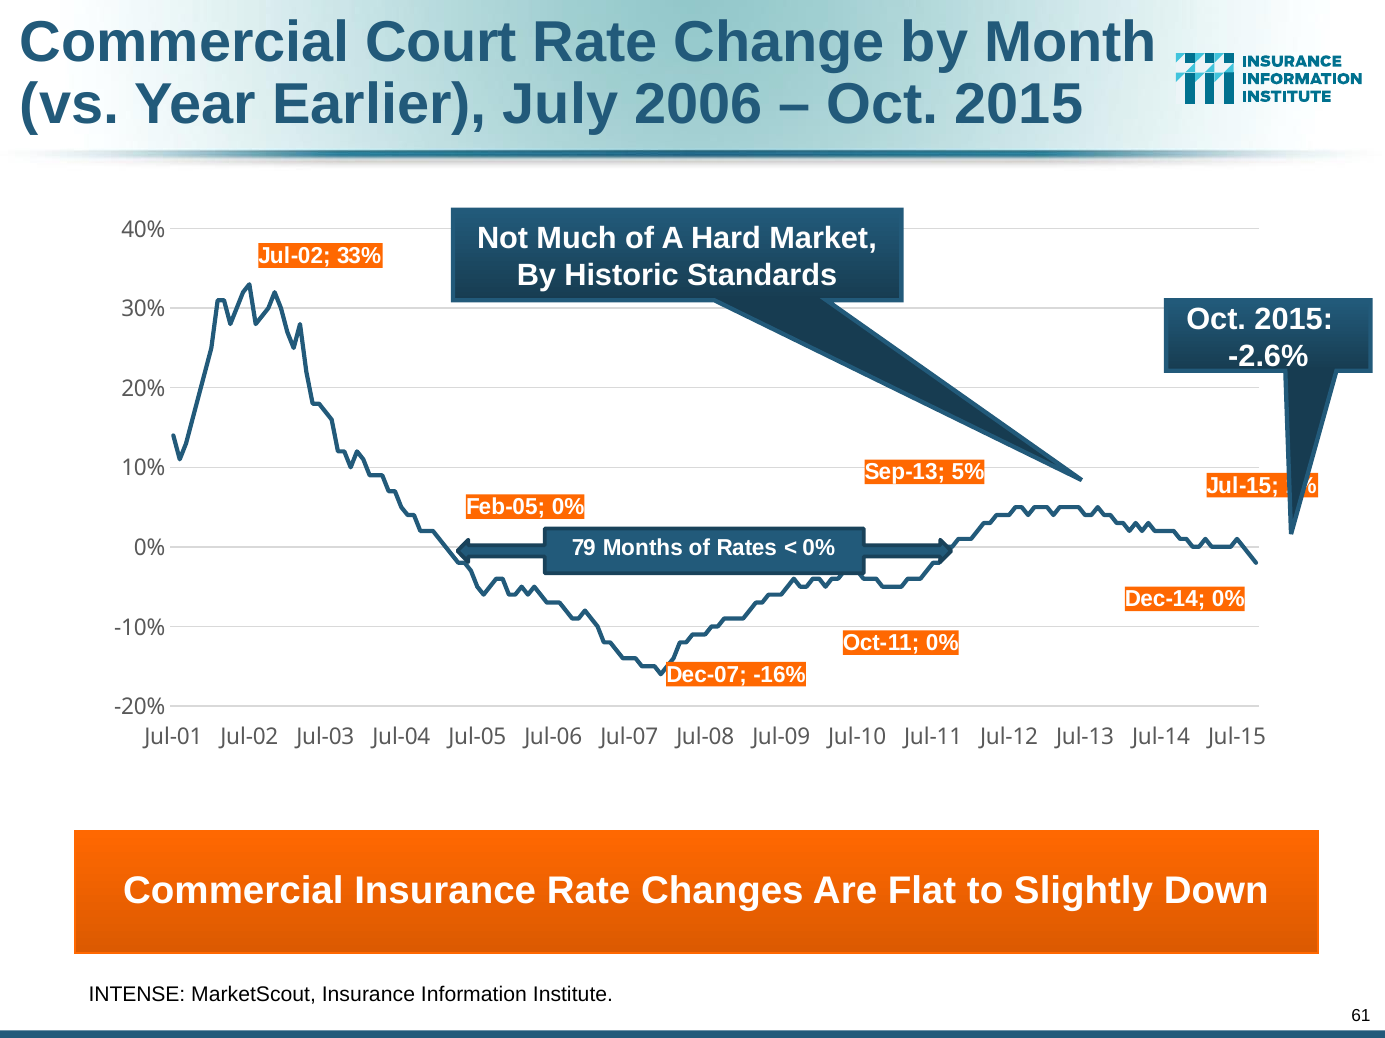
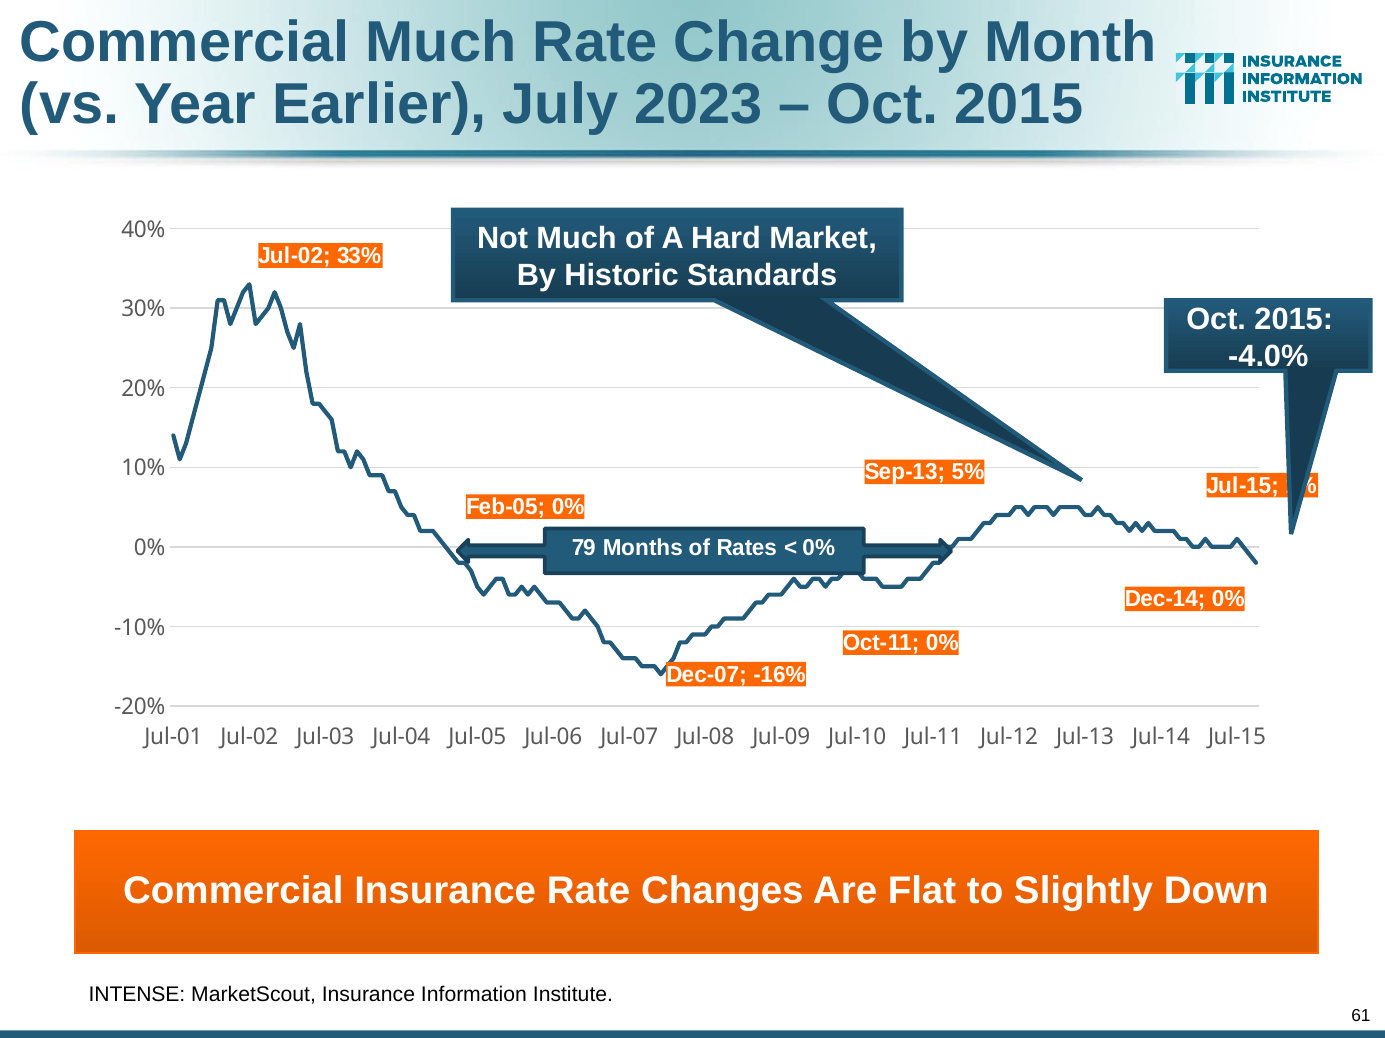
Commercial Court: Court -> Much
2006: 2006 -> 2023
-2.6%: -2.6% -> -4.0%
